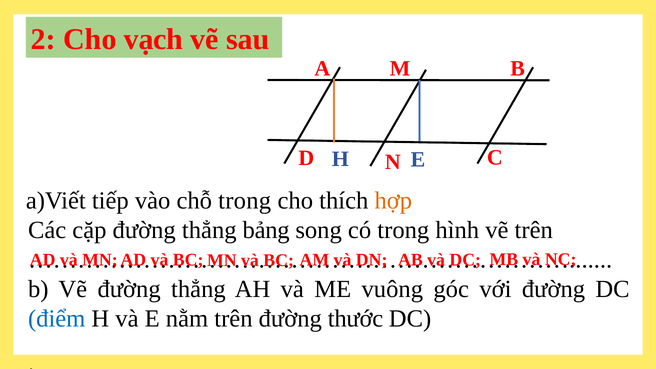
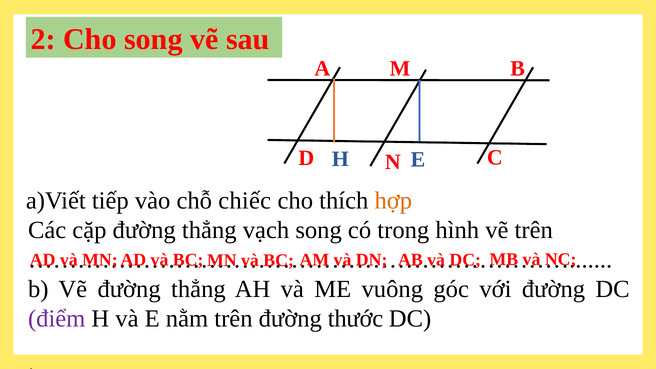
Cho vạch: vạch -> song
chỗ trong: trong -> chiếc
bảng: bảng -> vạch
điểm colour: blue -> purple
